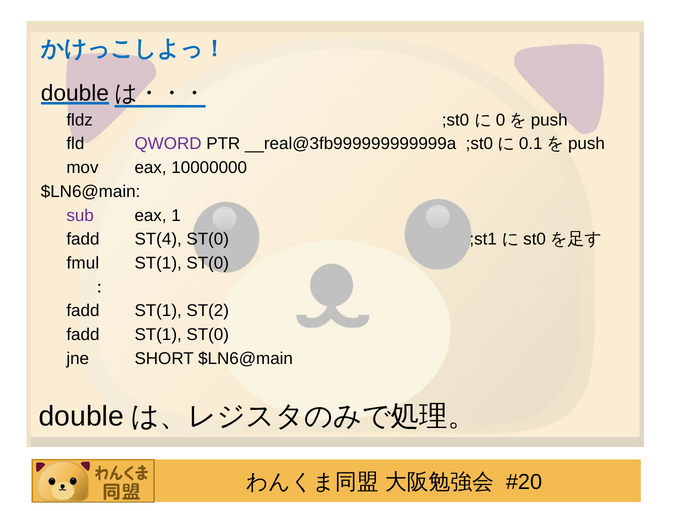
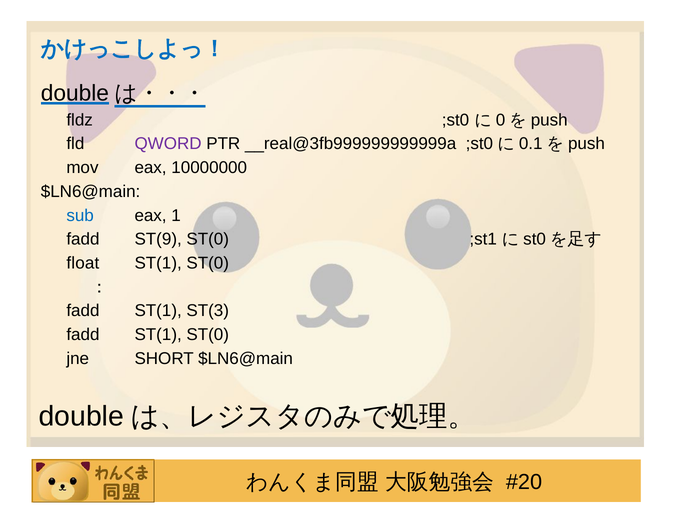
sub colour: purple -> blue
ST(4: ST(4 -> ST(9
fmul: fmul -> float
ST(2: ST(2 -> ST(3
